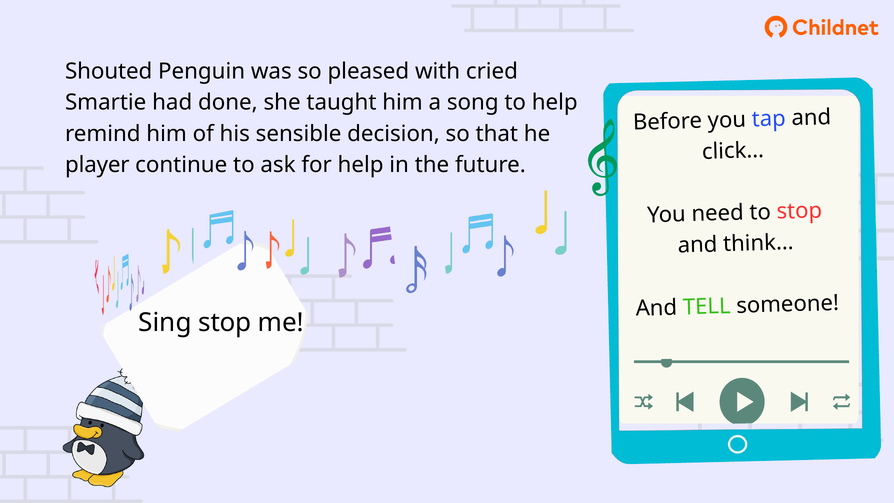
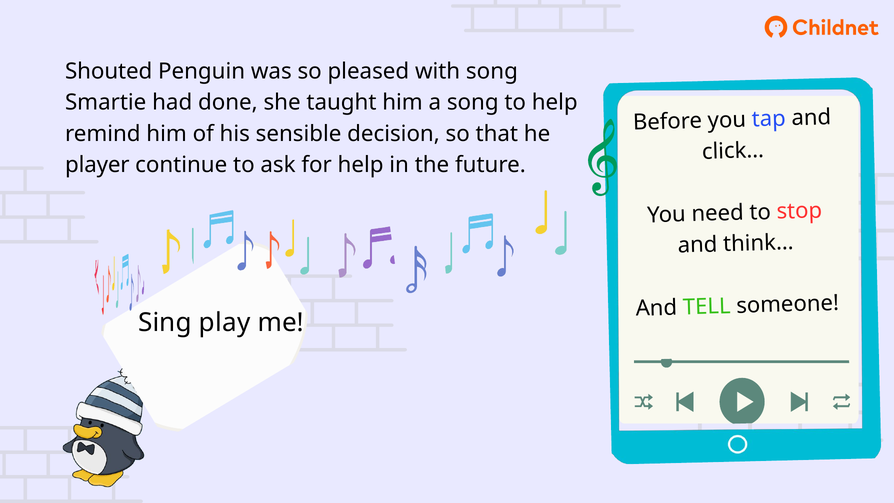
with cried: cried -> song
Sing stop: stop -> play
